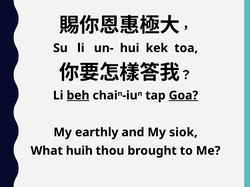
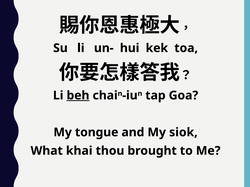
Goa underline: present -> none
earthly: earthly -> tongue
huih: huih -> khai
